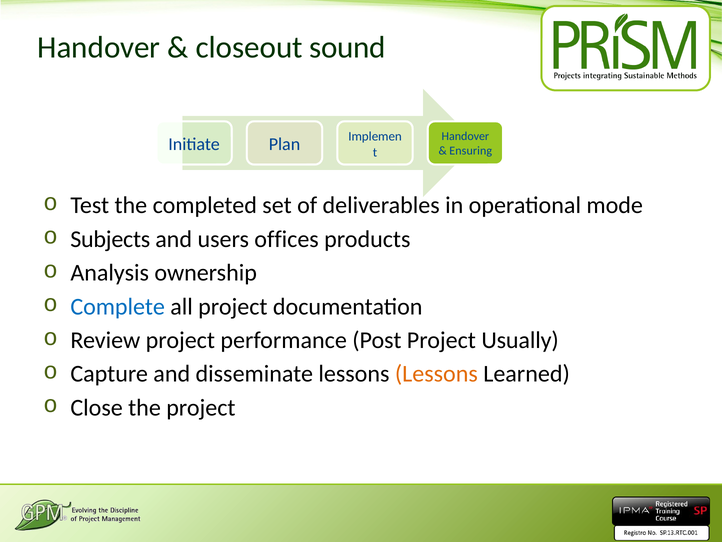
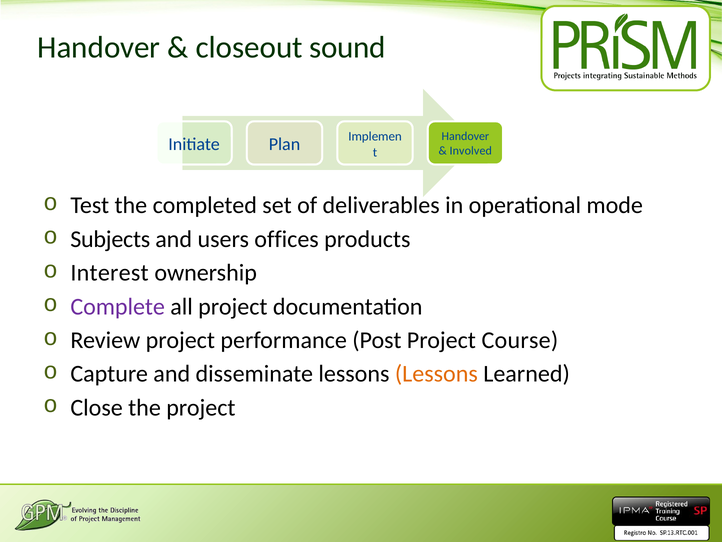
Ensuring: Ensuring -> Involved
Analysis: Analysis -> Interest
Complete colour: blue -> purple
Usually: Usually -> Course
